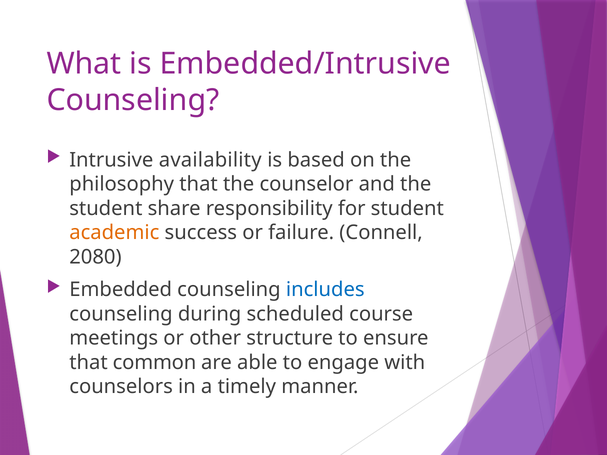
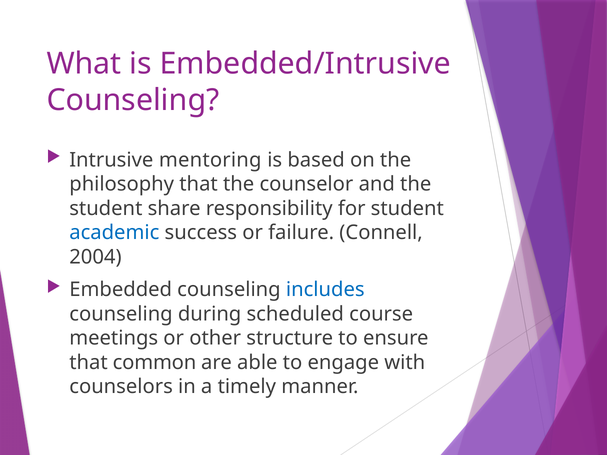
availability: availability -> mentoring
academic colour: orange -> blue
2080: 2080 -> 2004
